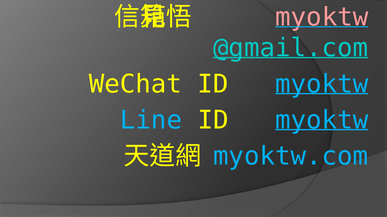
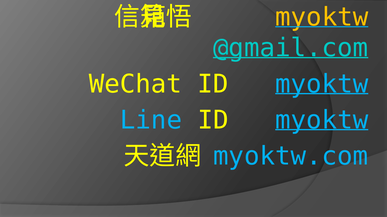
myoktw at (322, 17) colour: pink -> yellow
